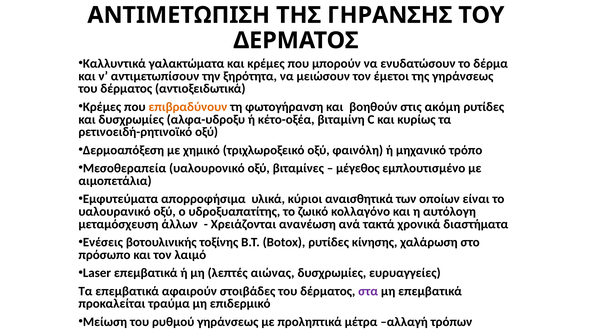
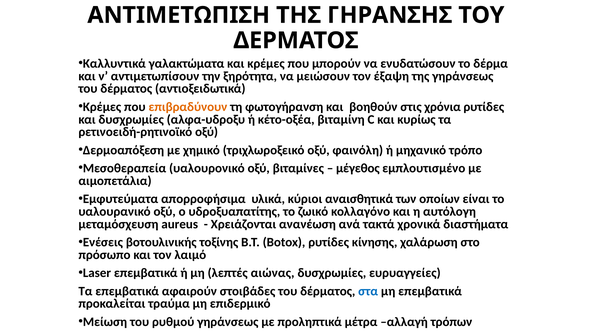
έμετοι: έμετοι -> έξαψη
ακόμη: ακόμη -> χρόνια
άλλων: άλλων -> aureus
στα colour: purple -> blue
